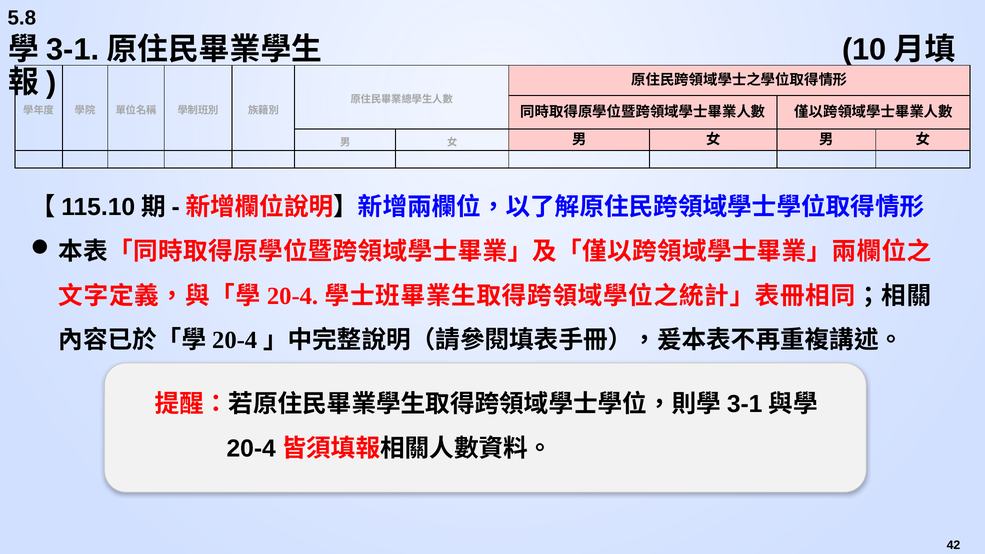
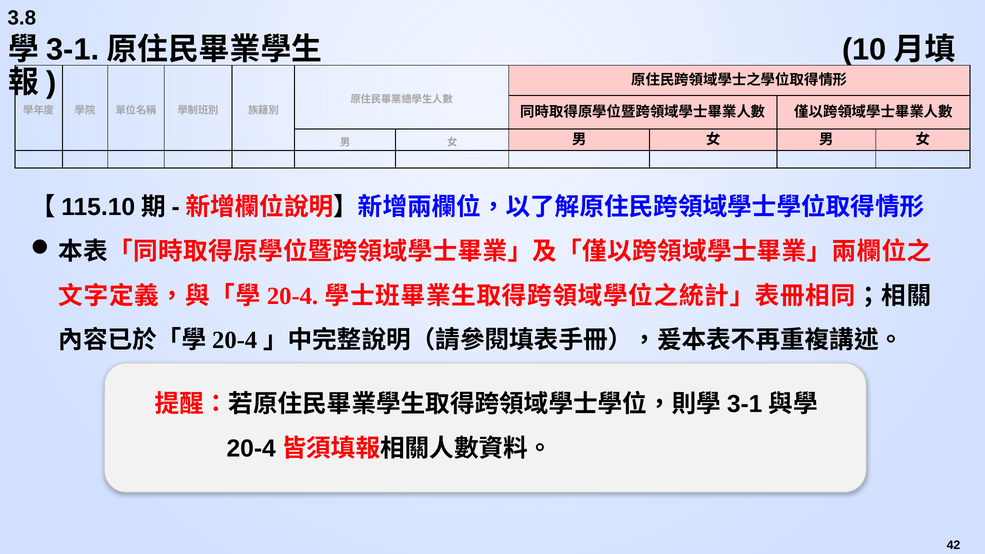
5.8: 5.8 -> 3.8
